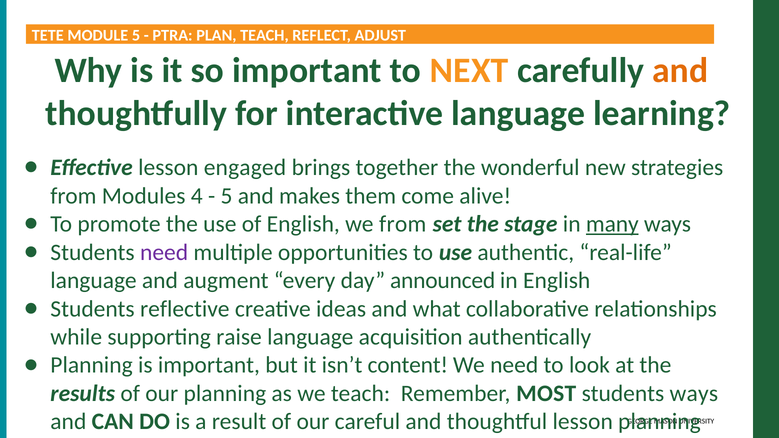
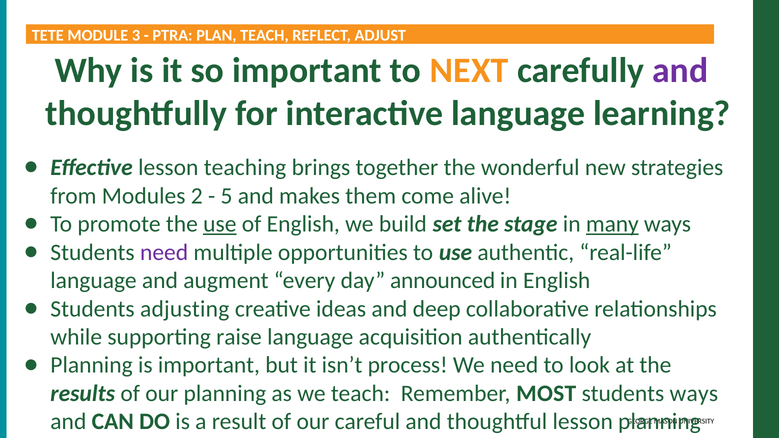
MODULE 5: 5 -> 3
and at (680, 71) colour: orange -> purple
engaged: engaged -> teaching
4: 4 -> 2
use at (220, 224) underline: none -> present
we from: from -> build
reflective: reflective -> adjusting
what: what -> deep
content: content -> process
